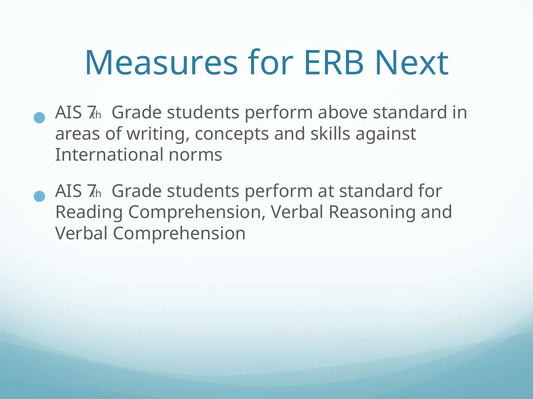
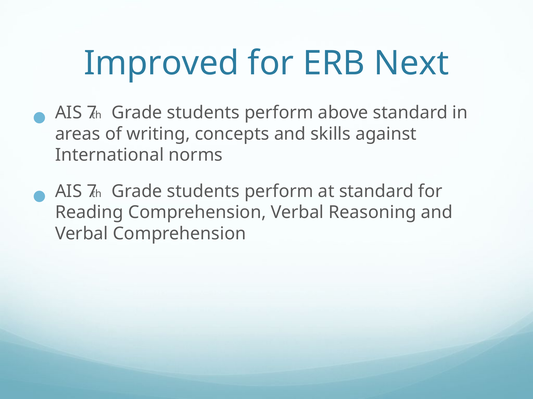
Measures: Measures -> Improved
